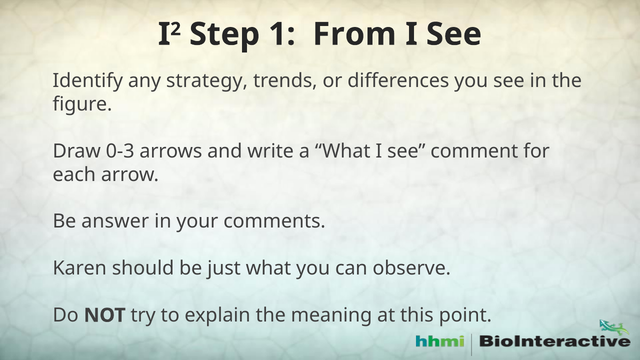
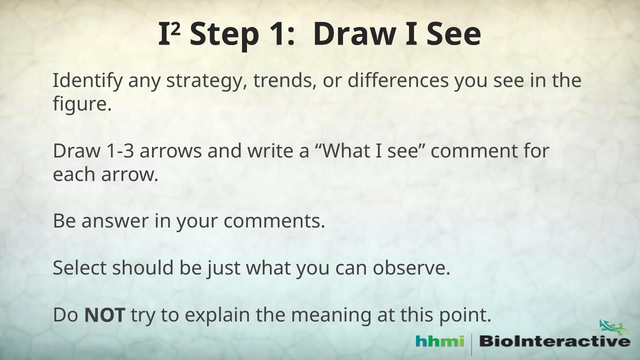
1 From: From -> Draw
0-3: 0-3 -> 1-3
Karen: Karen -> Select
